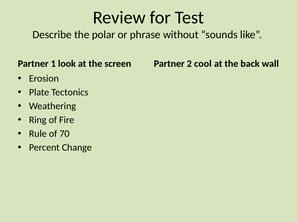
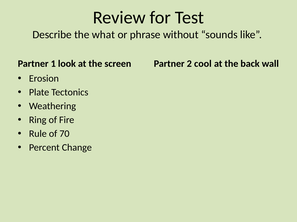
polar: polar -> what
